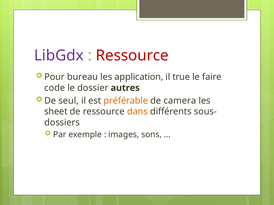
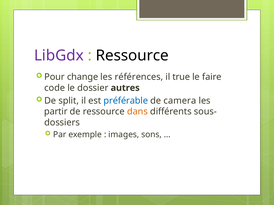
Ressource at (132, 56) colour: red -> black
bureau: bureau -> change
application: application -> références
seul: seul -> split
préférable colour: orange -> blue
sheet: sheet -> partir
